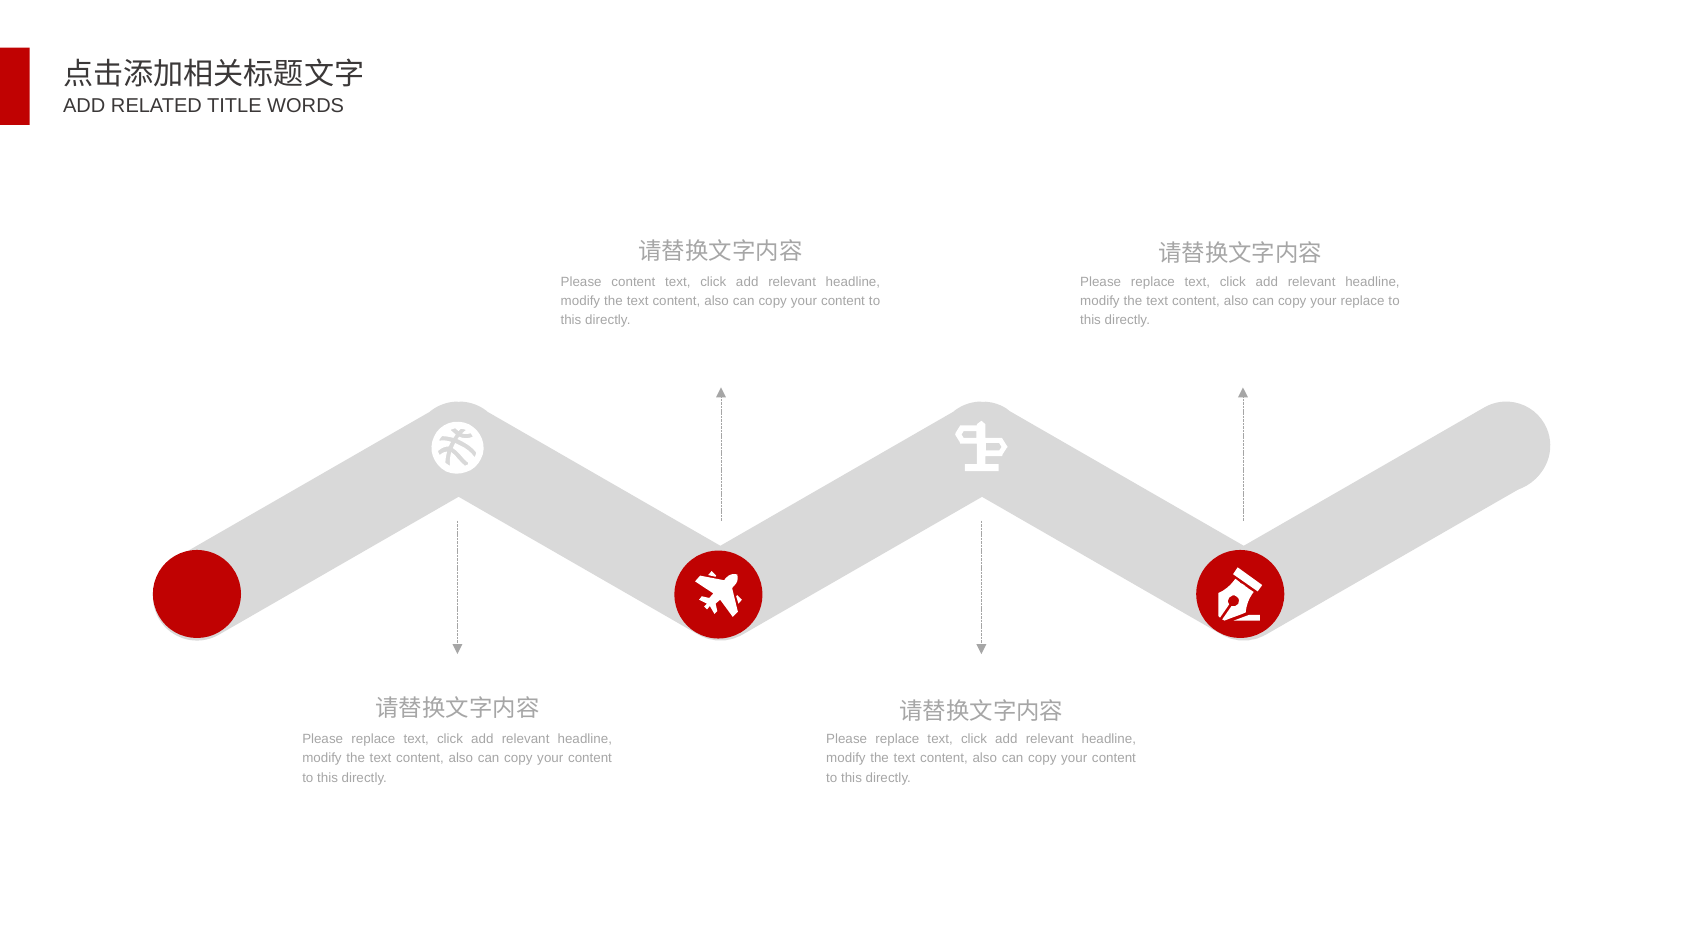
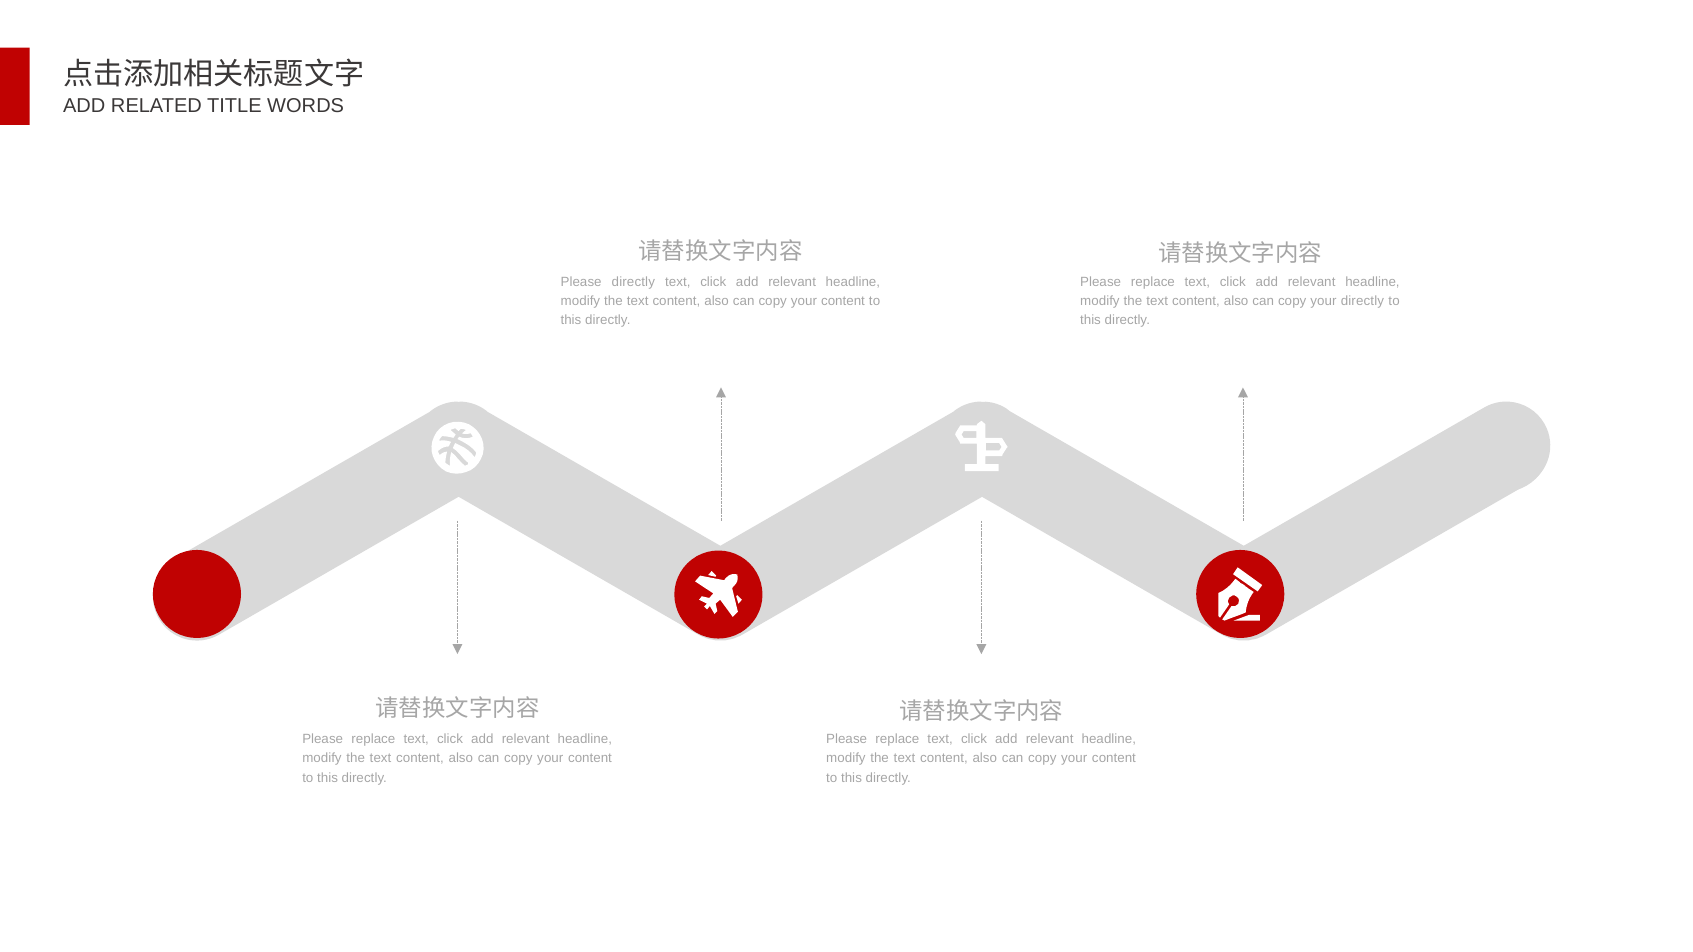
Please content: content -> directly
your replace: replace -> directly
